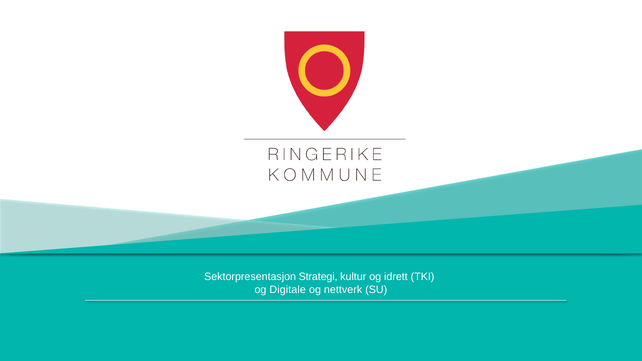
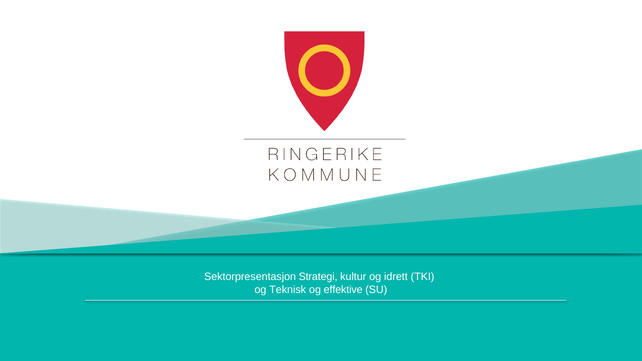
Digitale: Digitale -> Teknisk
nettverk: nettverk -> effektive
